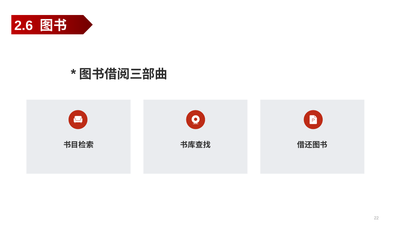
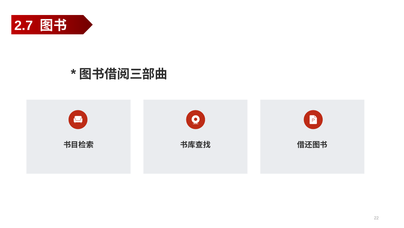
2.6: 2.6 -> 2.7
